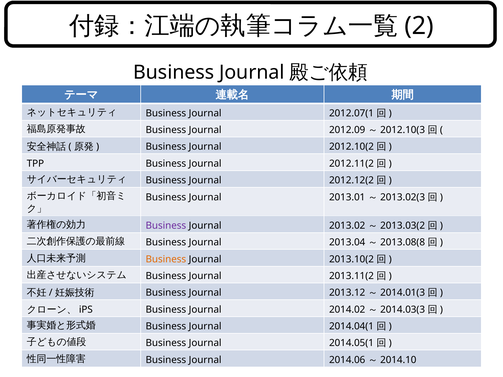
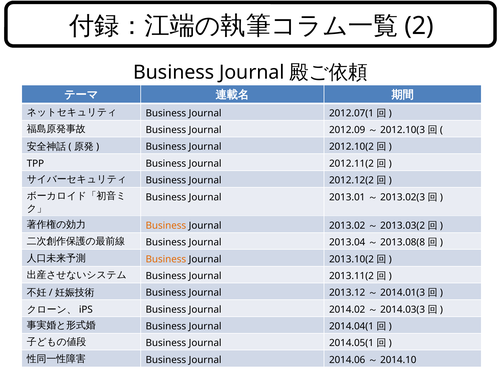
Business at (166, 226) colour: purple -> orange
